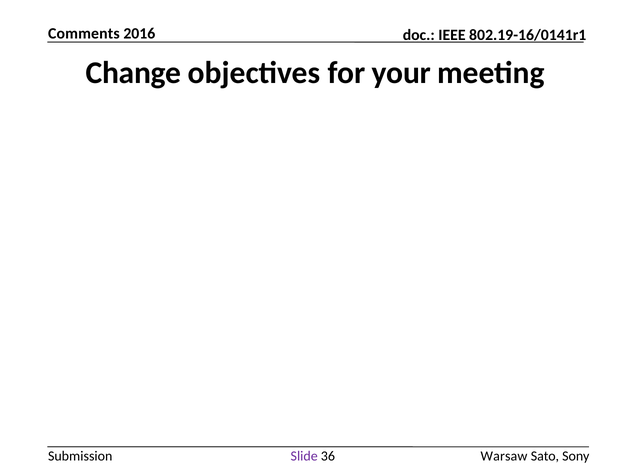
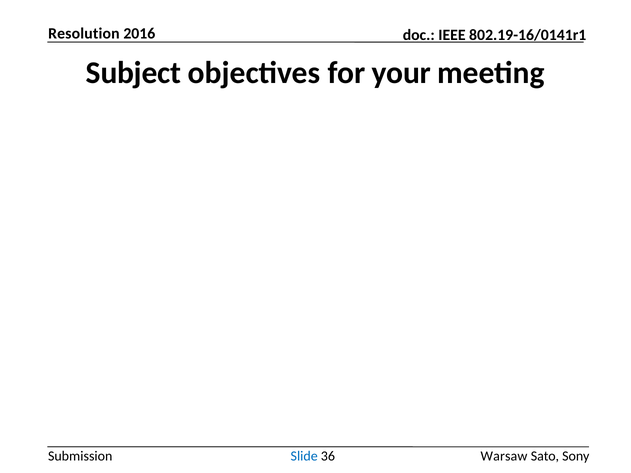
Comments: Comments -> Resolution
Change: Change -> Subject
Slide colour: purple -> blue
